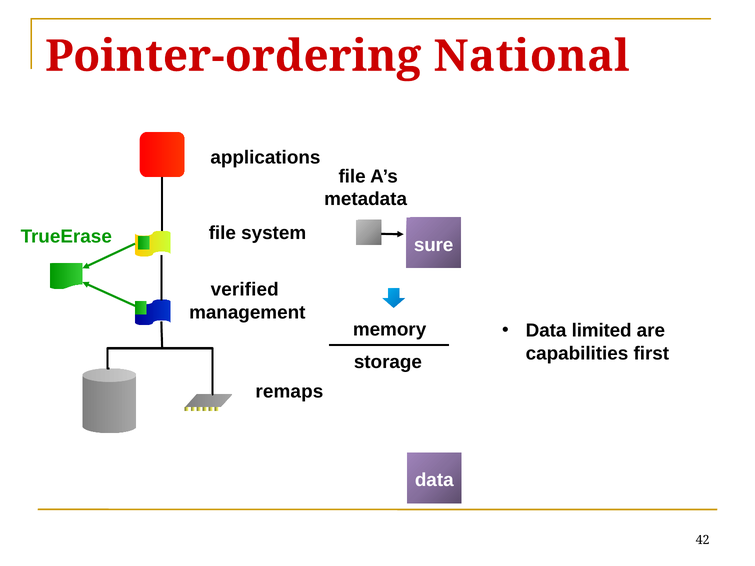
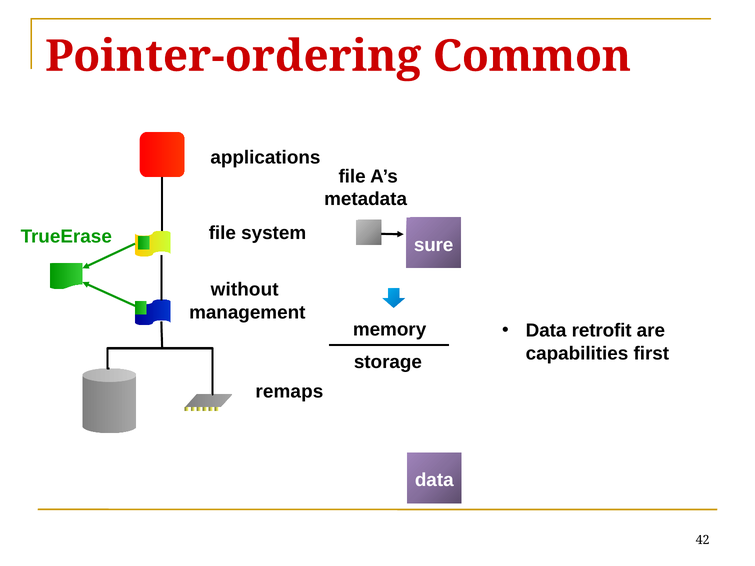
National: National -> Common
verified: verified -> without
limited: limited -> retrofit
